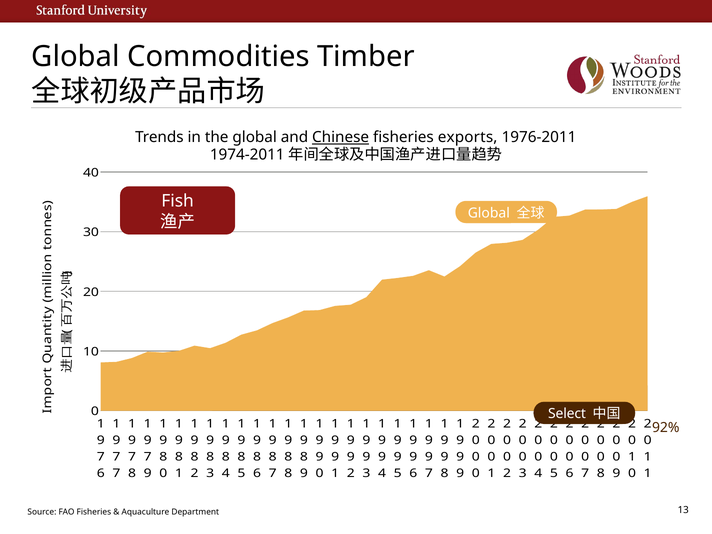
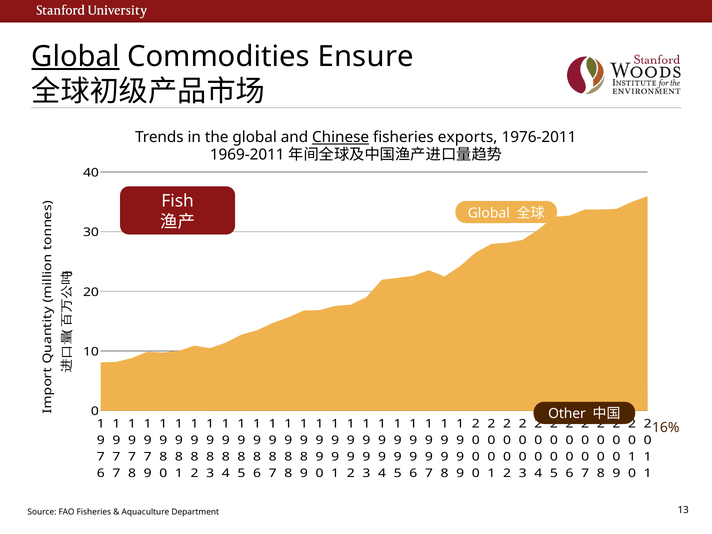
Global at (75, 57) underline: none -> present
Timber: Timber -> Ensure
1974-2011: 1974-2011 -> 1969-2011
Select: Select -> Other
92%: 92% -> 16%
